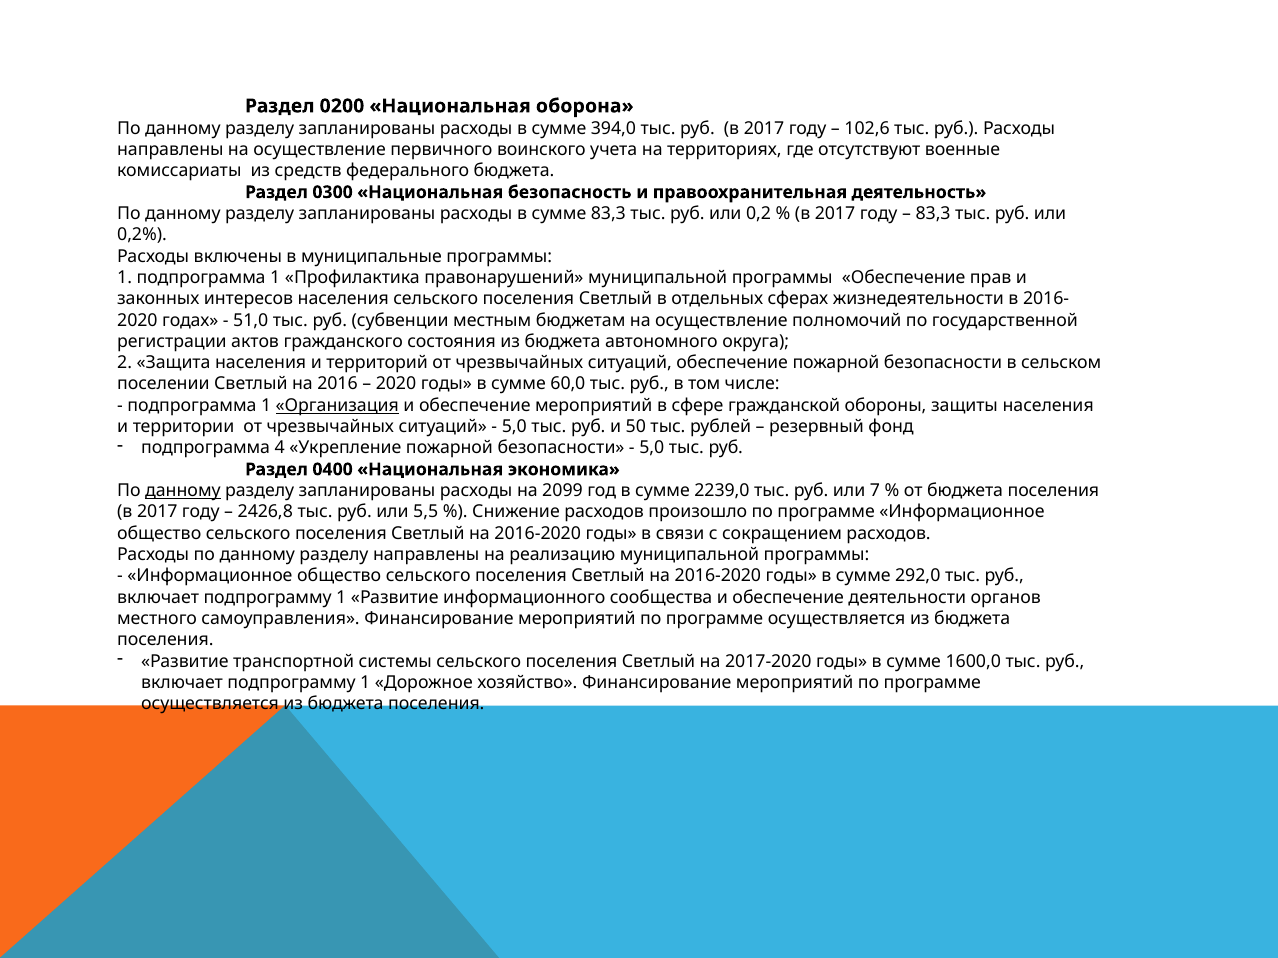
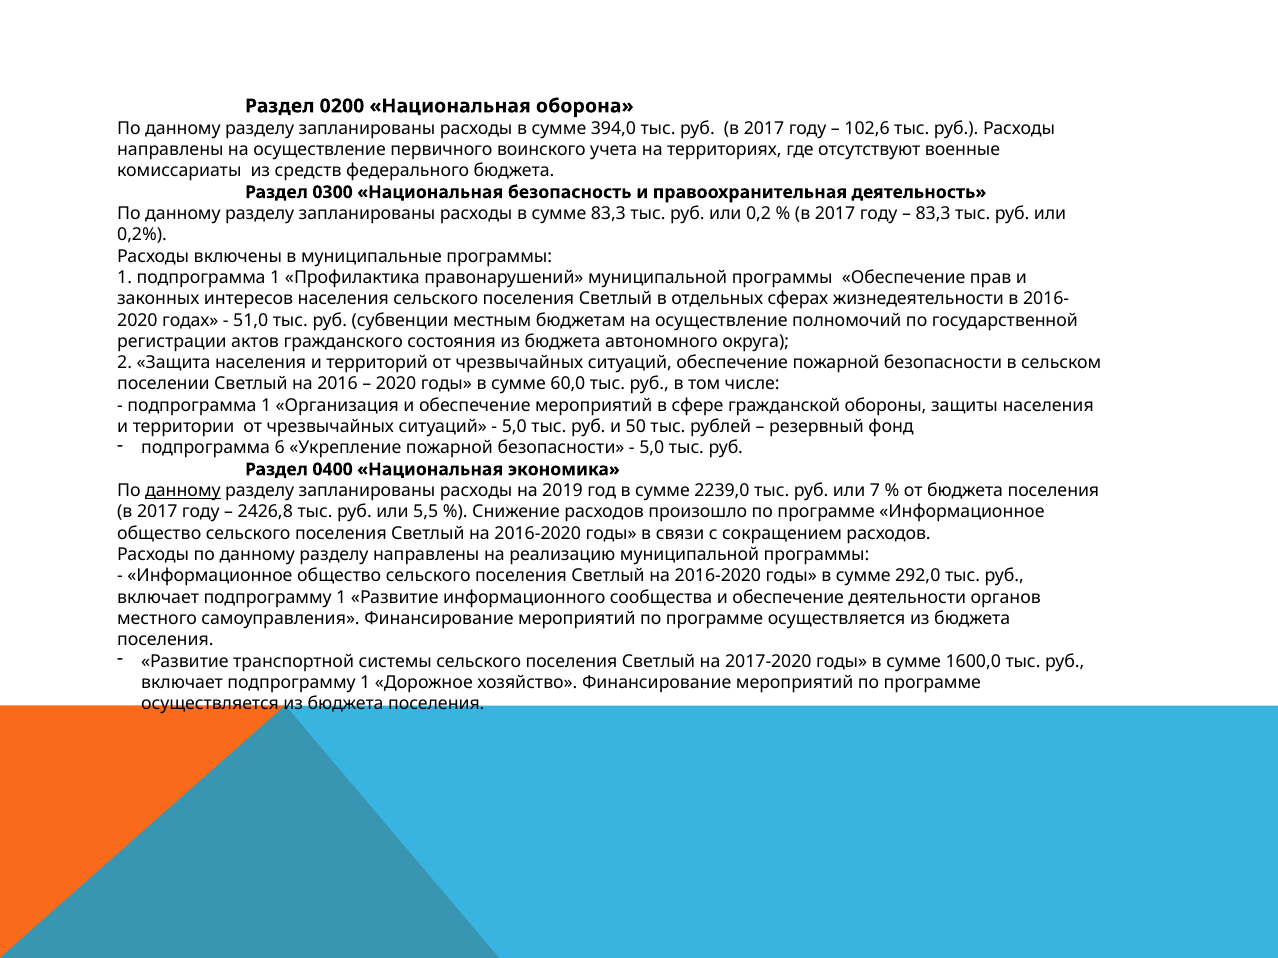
Организация underline: present -> none
4: 4 -> 6
2099: 2099 -> 2019
